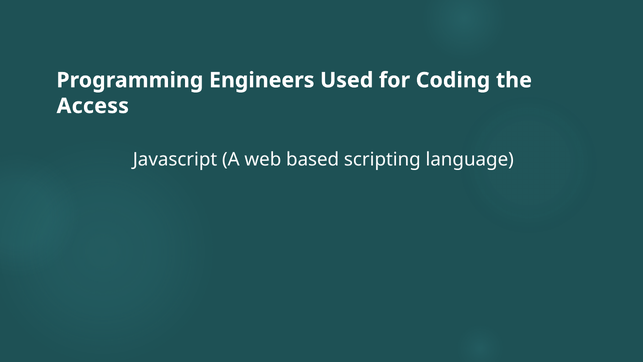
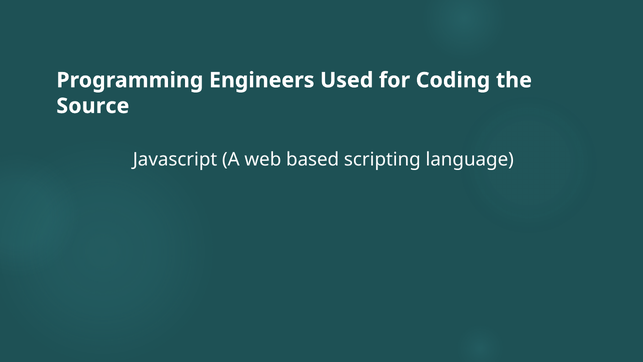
Access: Access -> Source
